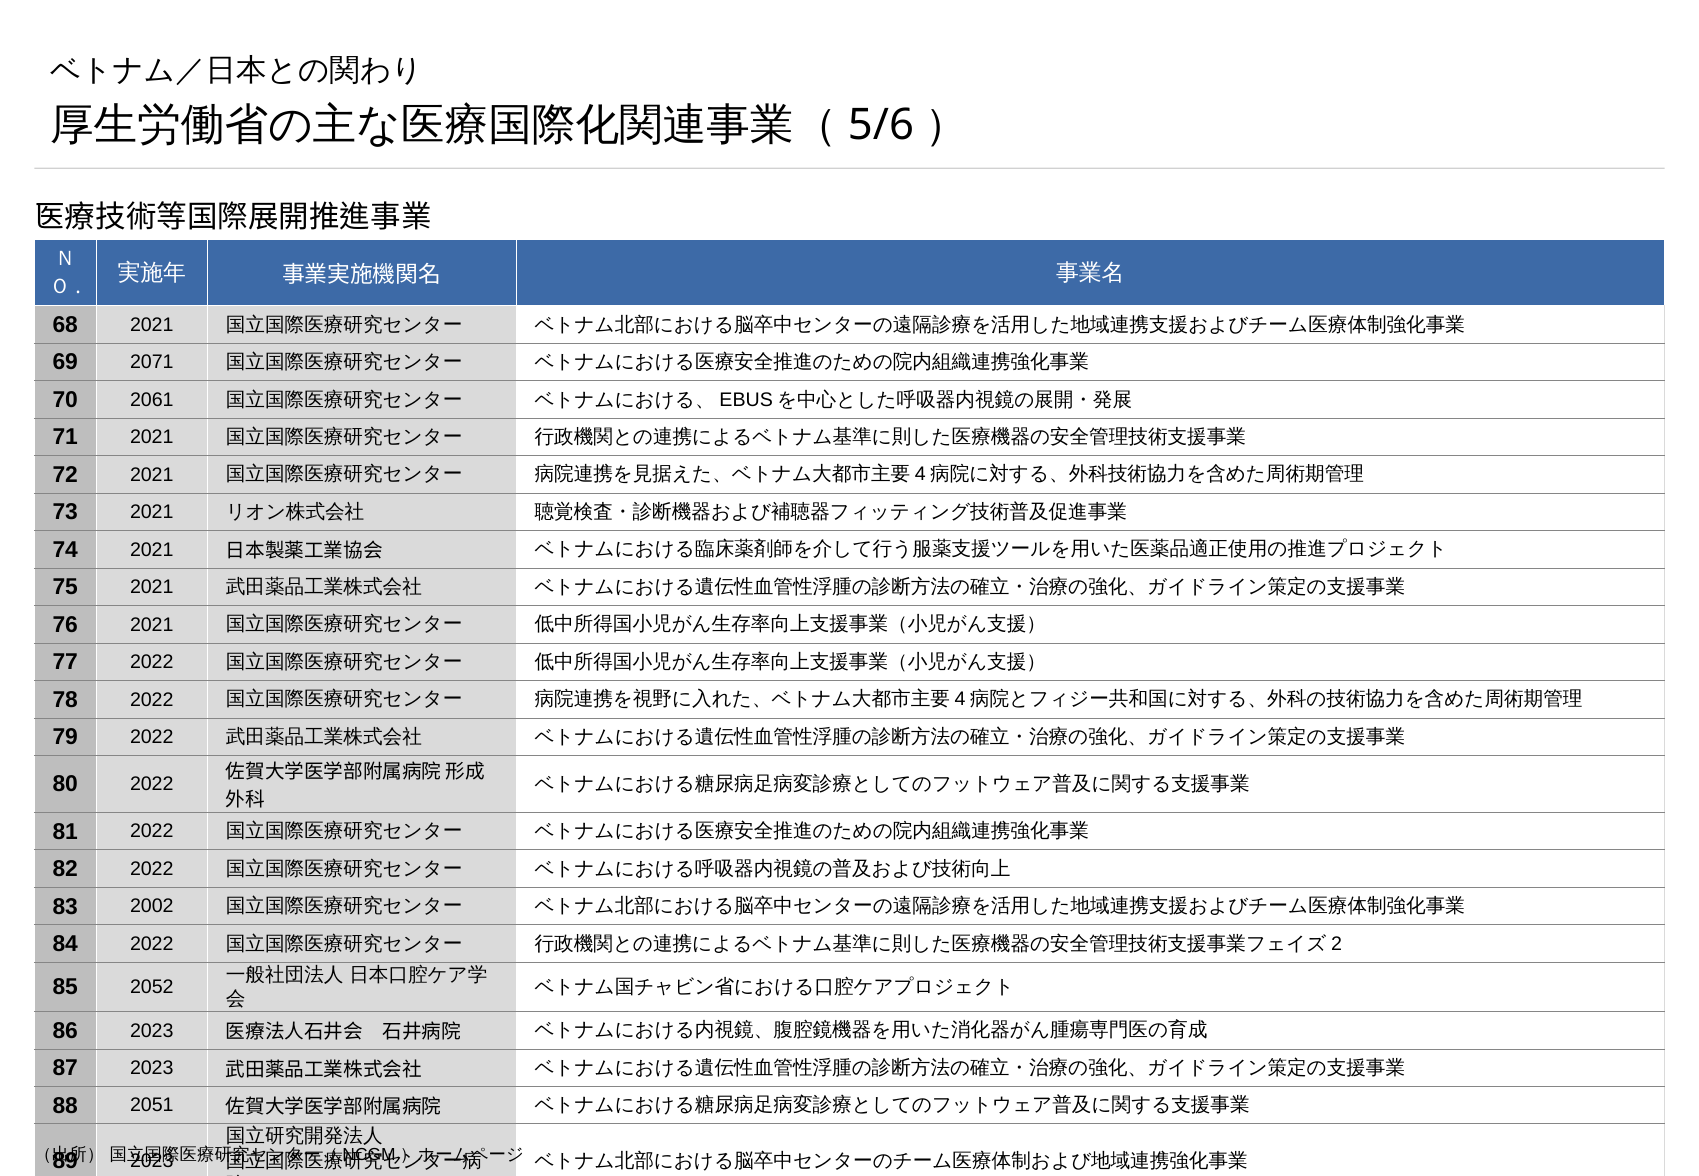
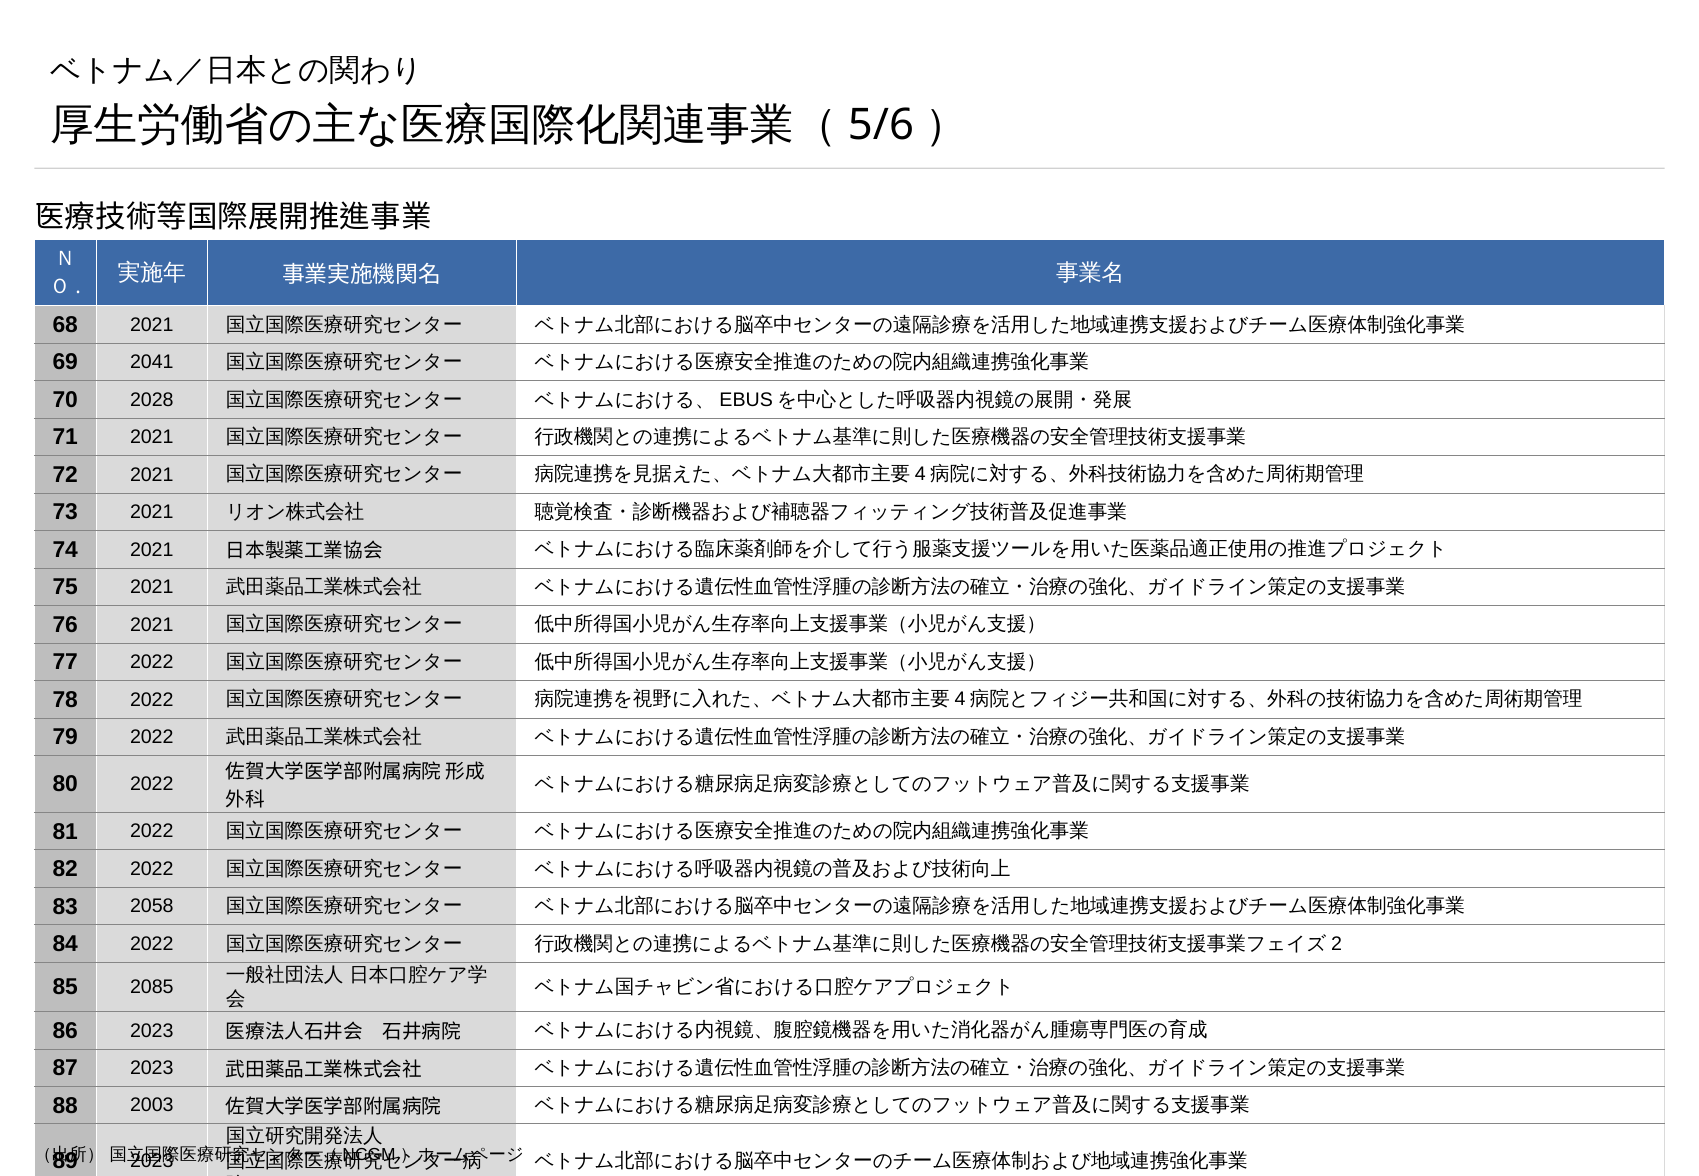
2071: 2071 -> 2041
2061: 2061 -> 2028
2002: 2002 -> 2058
2052: 2052 -> 2085
2051: 2051 -> 2003
